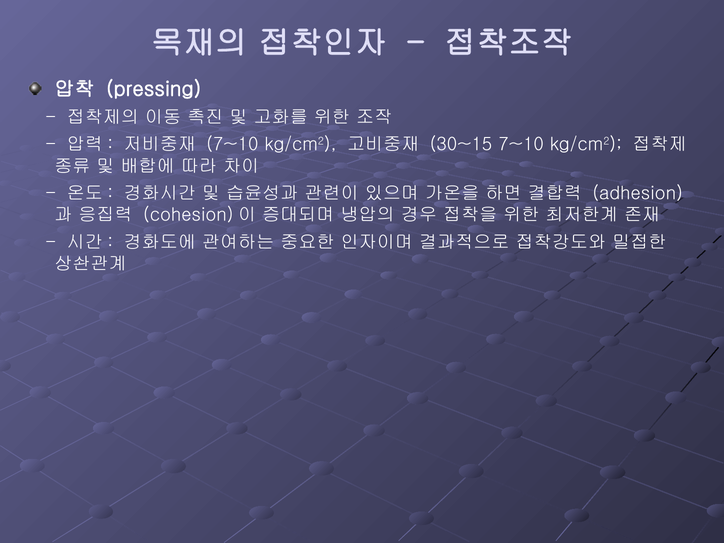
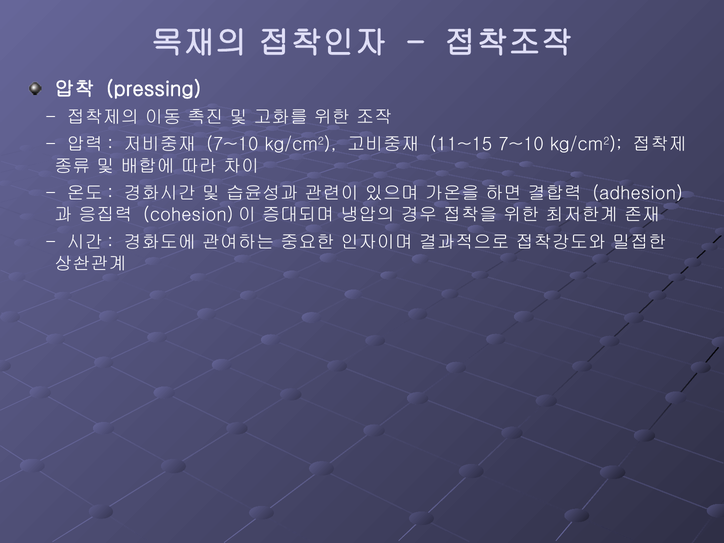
30~15: 30~15 -> 11~15
